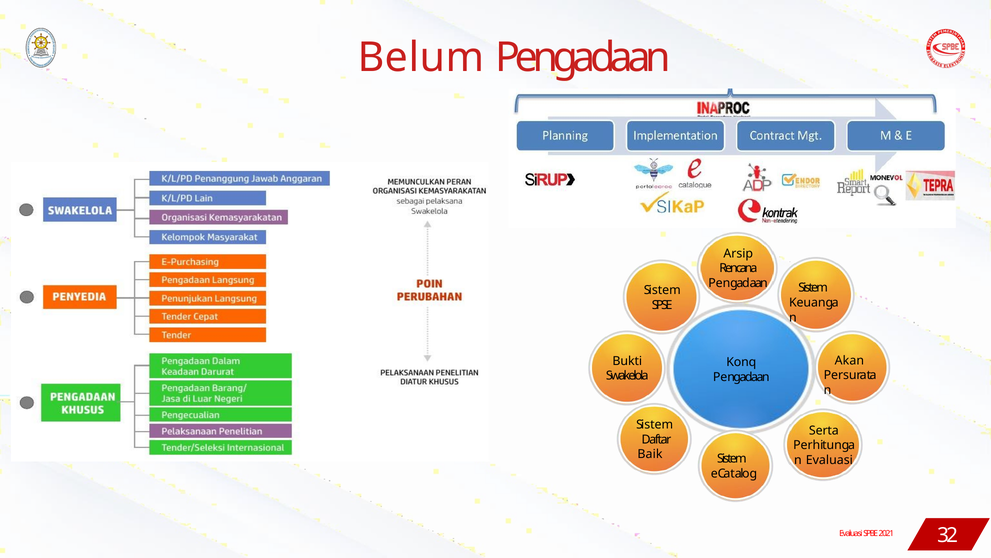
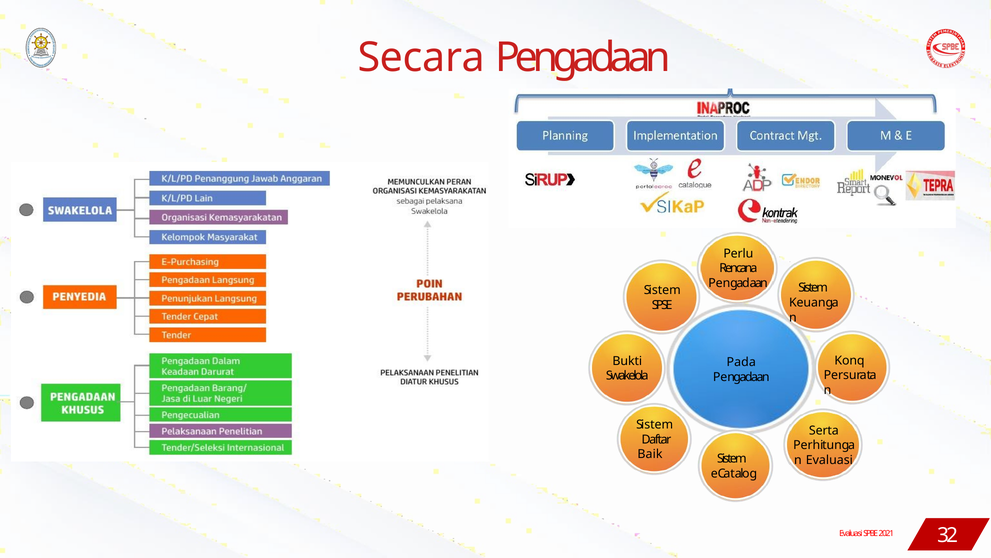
Belum: Belum -> Secara
Arsip: Arsip -> Perlu
Akan: Akan -> Konq
Konq: Konq -> Pada
